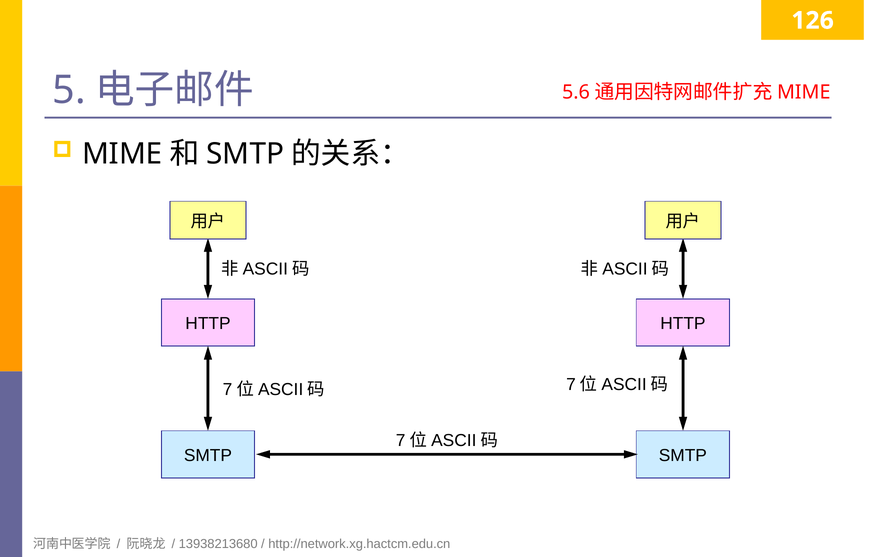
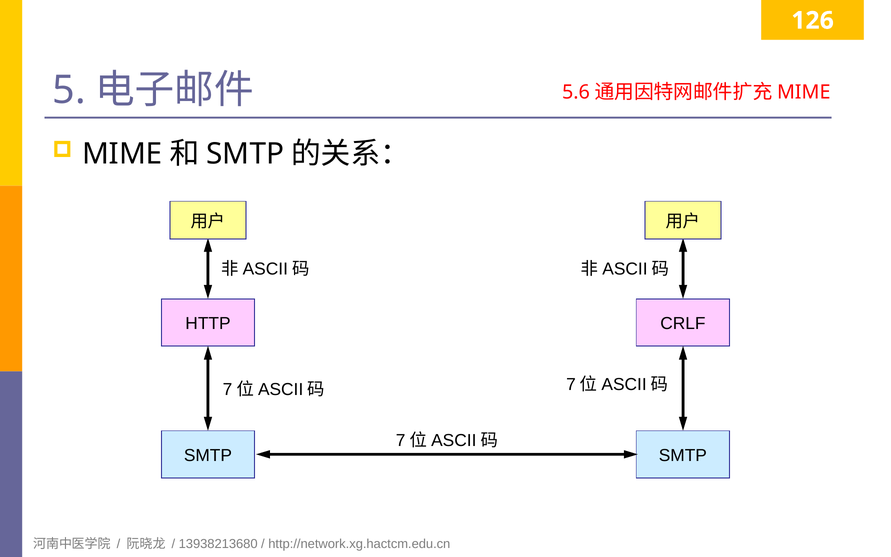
HTTP at (683, 323): HTTP -> CRLF
